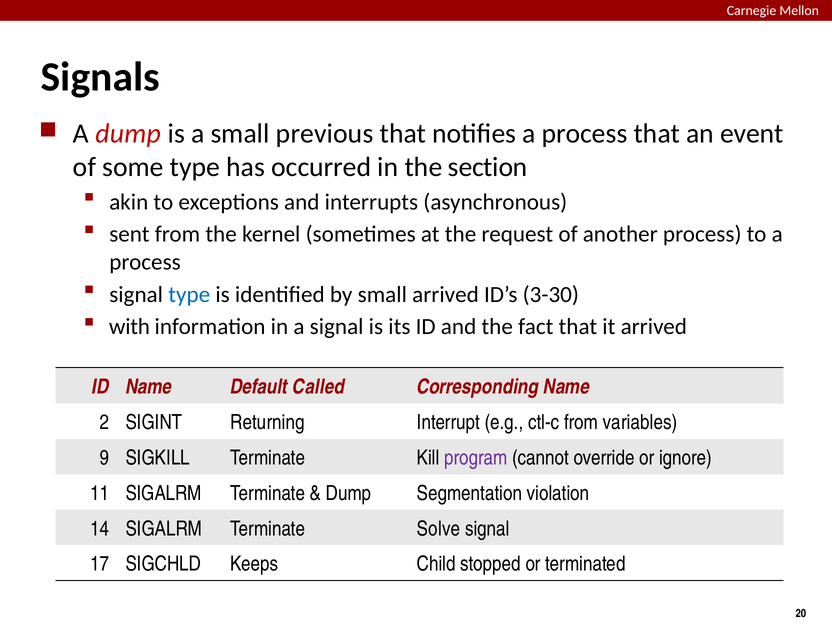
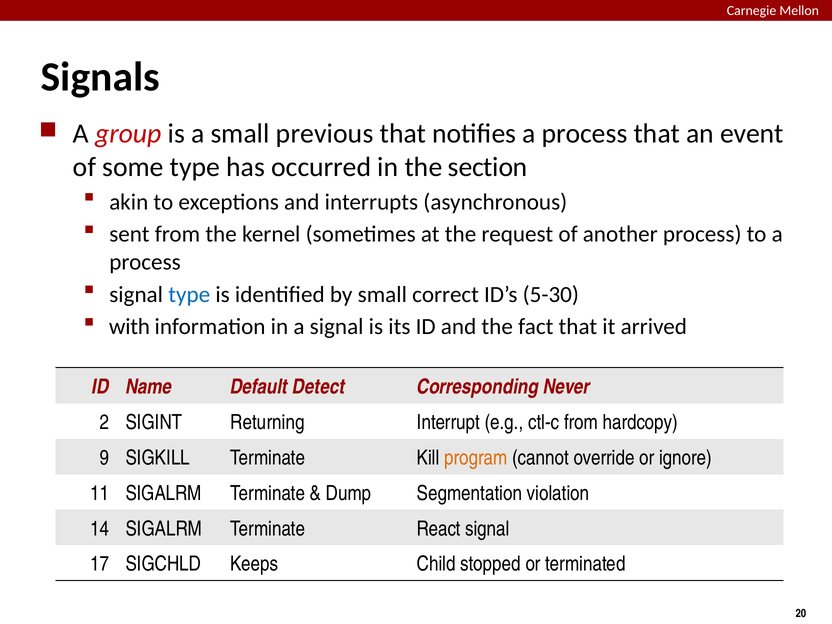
A dump: dump -> group
small arrived: arrived -> correct
3-30: 3-30 -> 5-30
Called: Called -> Detect
Corresponding Name: Name -> Never
variables: variables -> hardcopy
program colour: purple -> orange
Solve: Solve -> React
